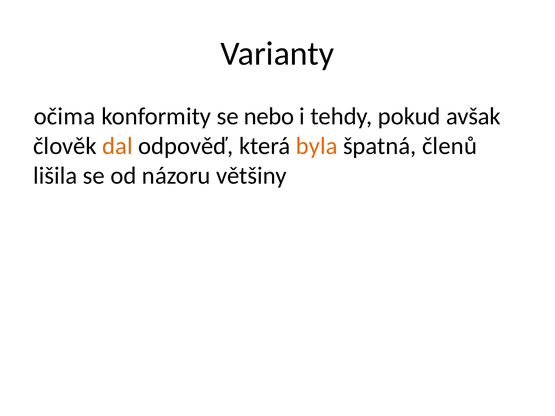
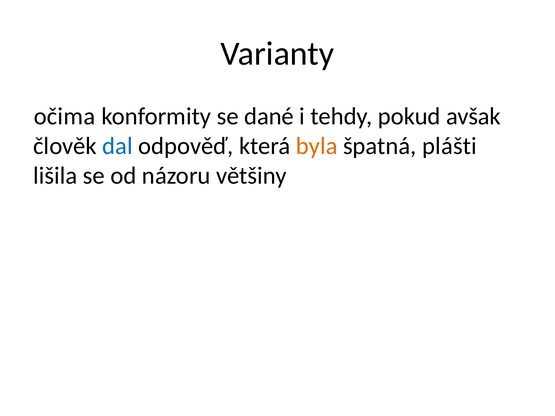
nebo: nebo -> dané
dal colour: orange -> blue
členů: členů -> plášti
